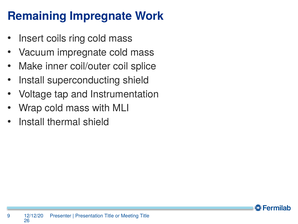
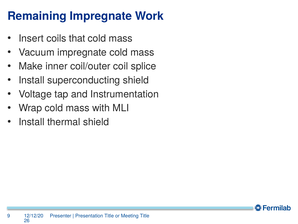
ring: ring -> that
